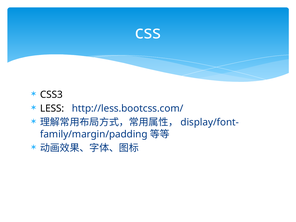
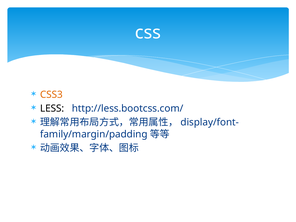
CSS3 colour: black -> orange
